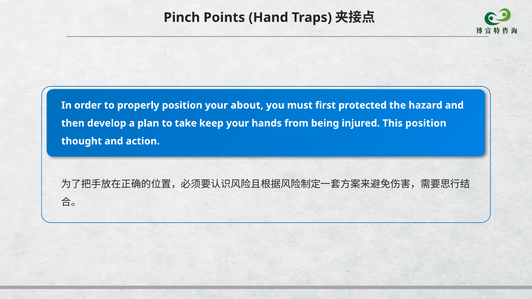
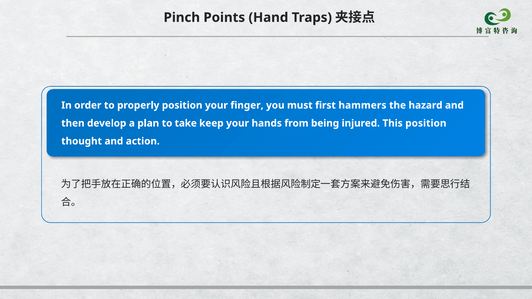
about: about -> finger
protected: protected -> hammers
